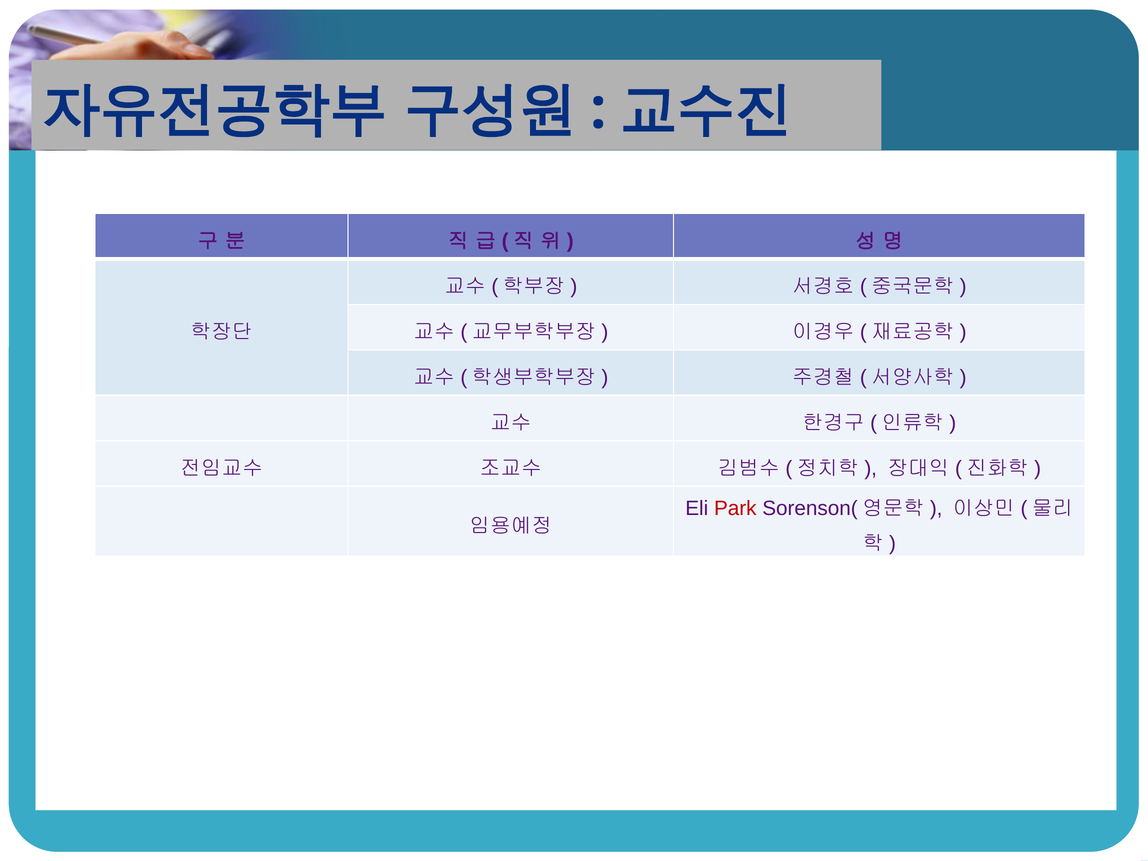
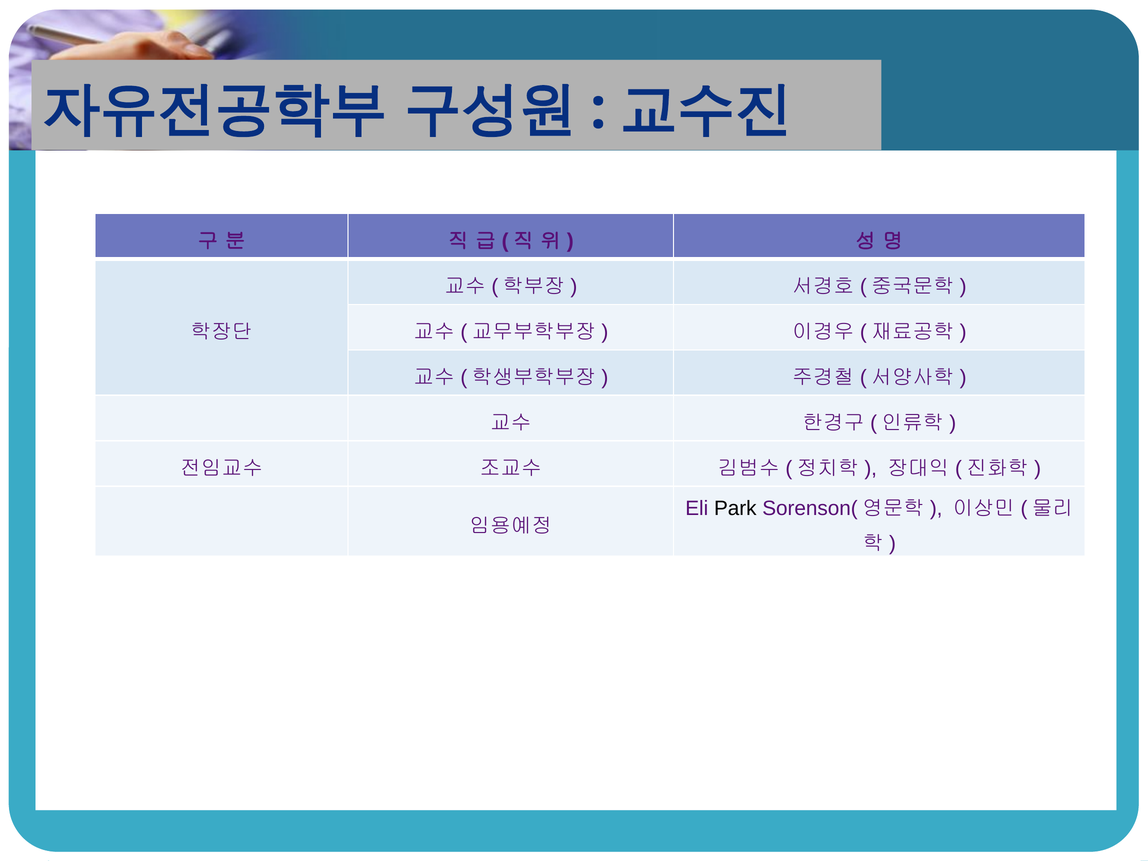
Park colour: red -> black
